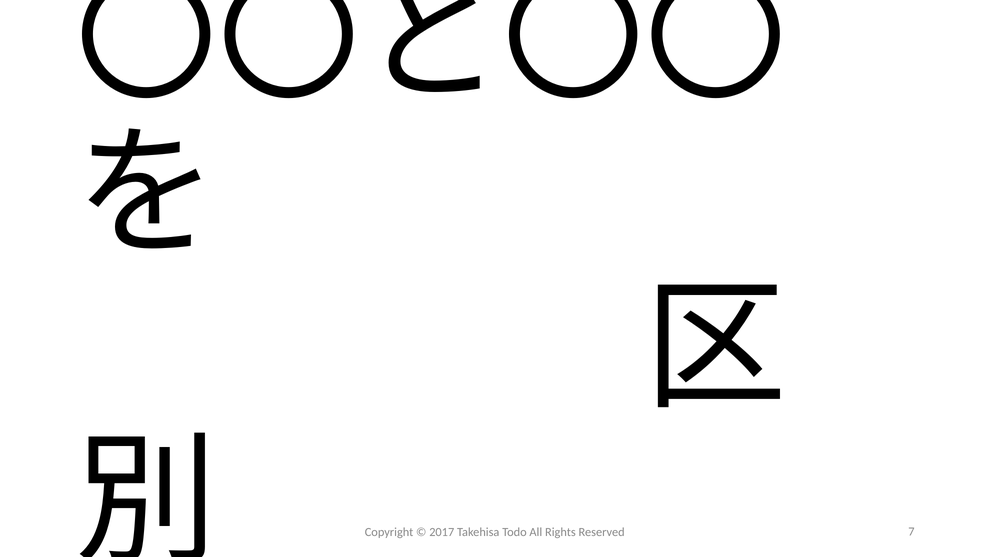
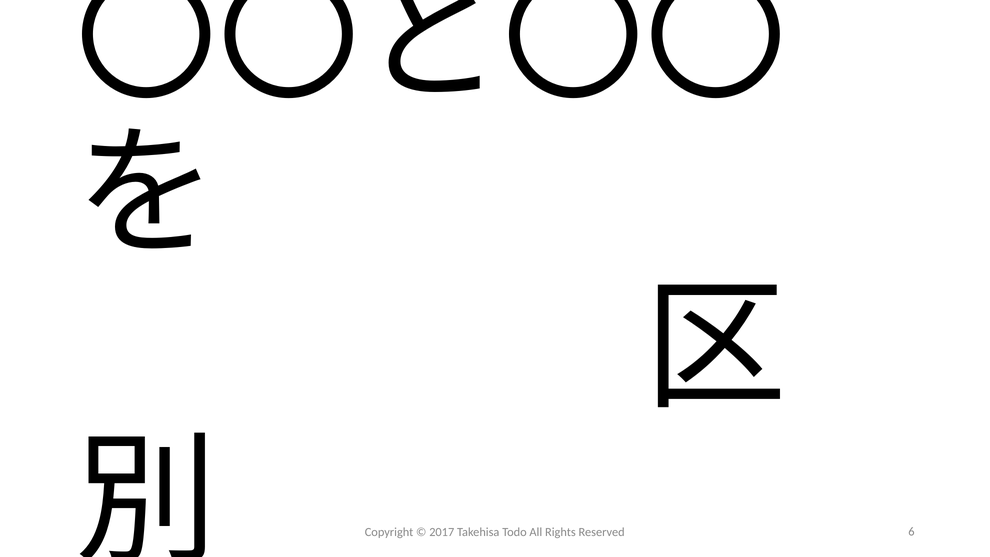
7: 7 -> 6
